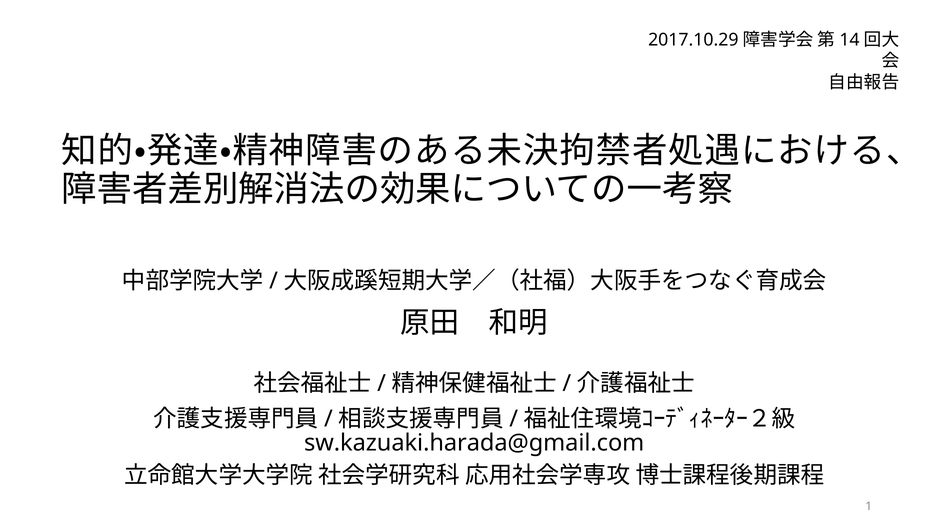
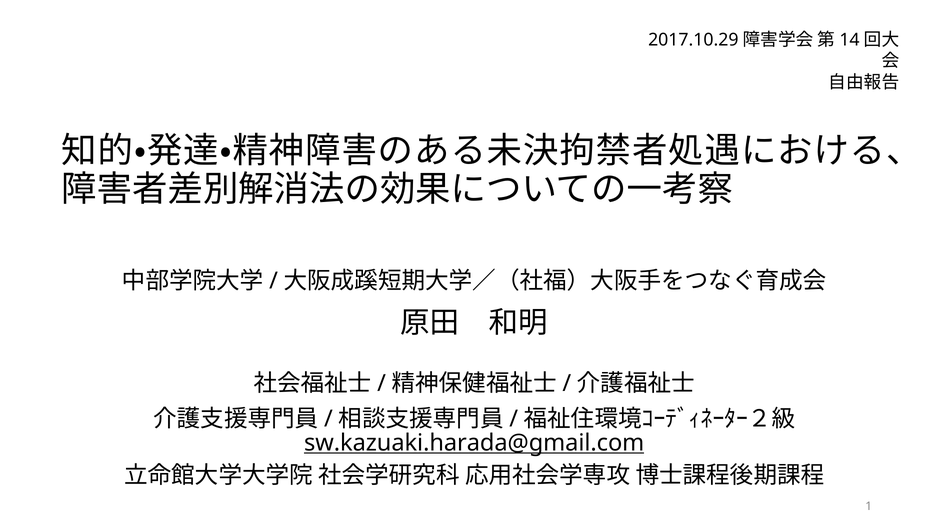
sw.kazuaki.harada@gmail.com underline: none -> present
